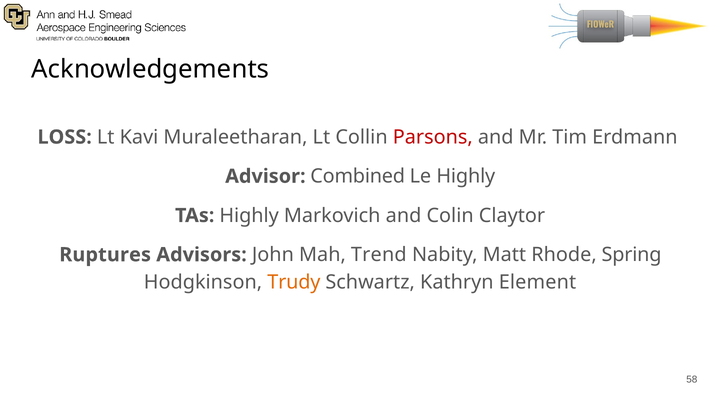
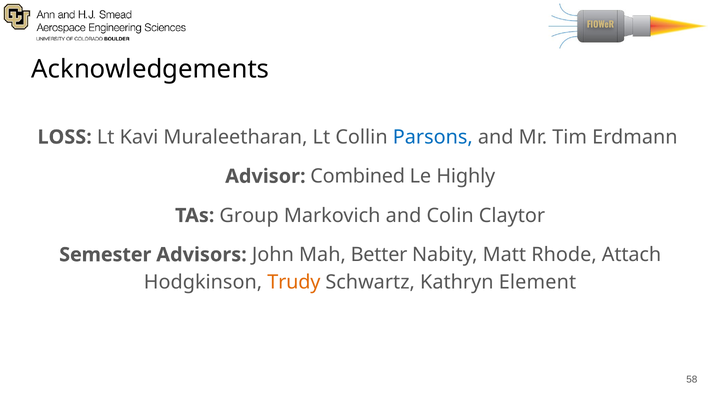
Parsons colour: red -> blue
TAs Highly: Highly -> Group
Ruptures: Ruptures -> Semester
Trend: Trend -> Better
Spring: Spring -> Attach
